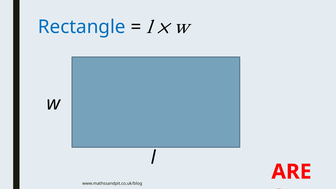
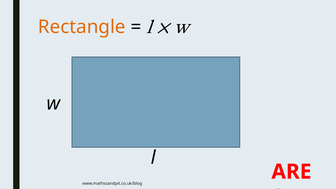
Rectangle colour: blue -> orange
